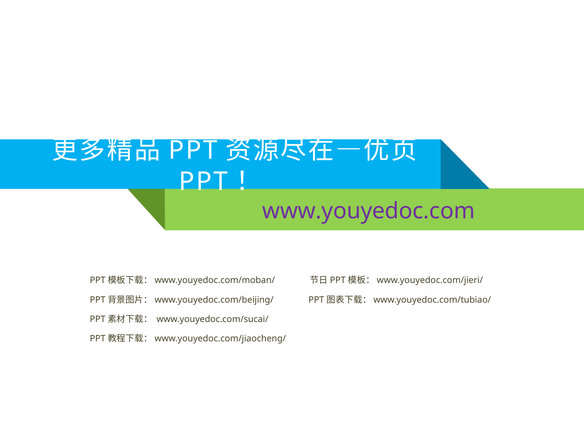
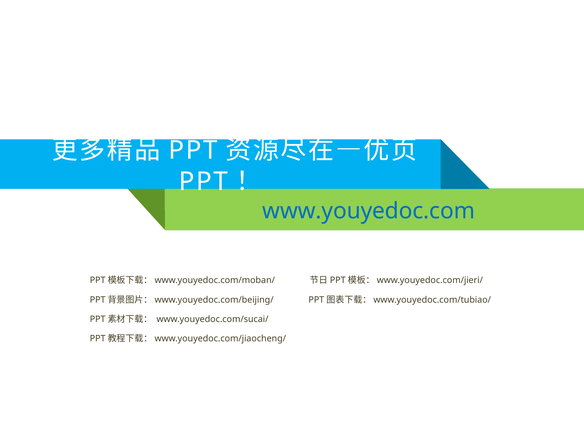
www.youyedoc.com colour: purple -> blue
